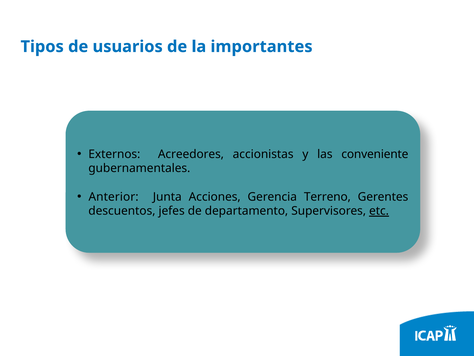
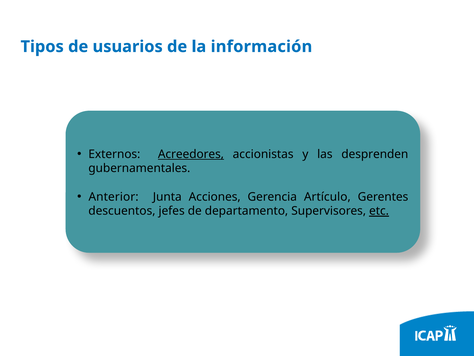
importantes: importantes -> información
Acreedores underline: none -> present
conveniente: conveniente -> desprenden
Terreno: Terreno -> Artículo
